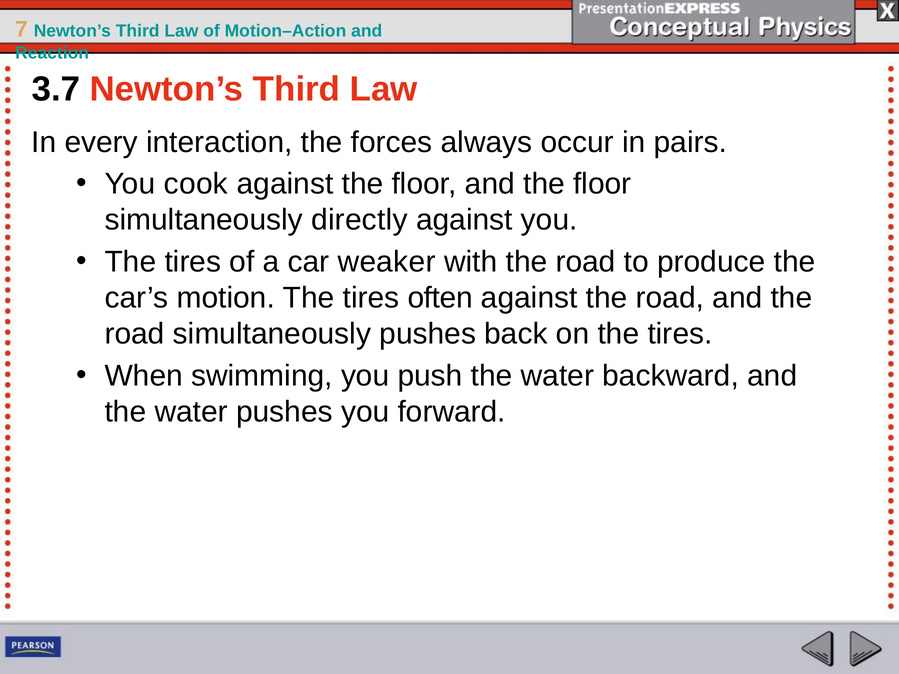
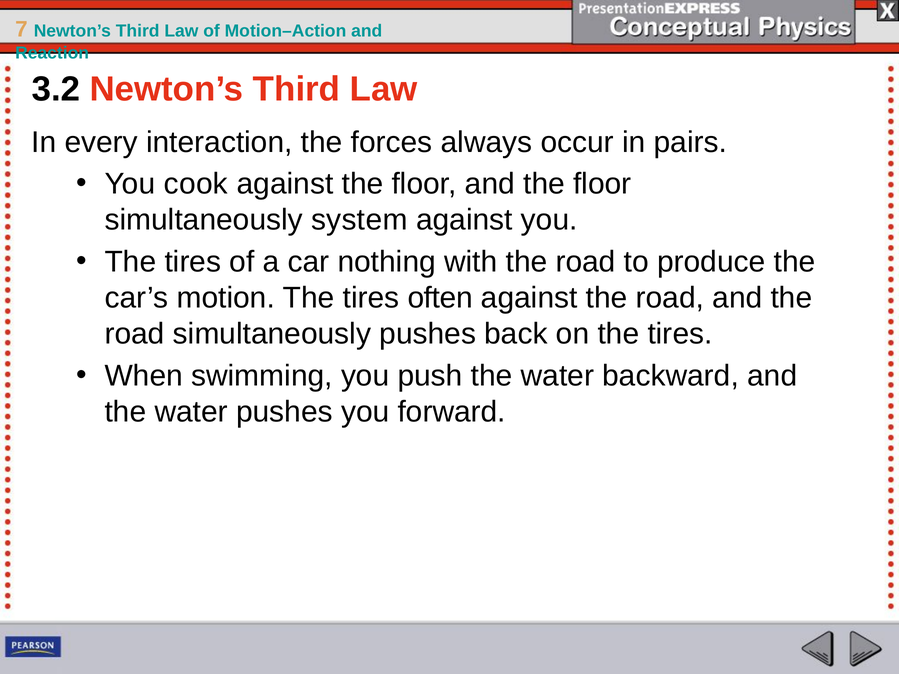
3.7: 3.7 -> 3.2
directly: directly -> system
weaker: weaker -> nothing
